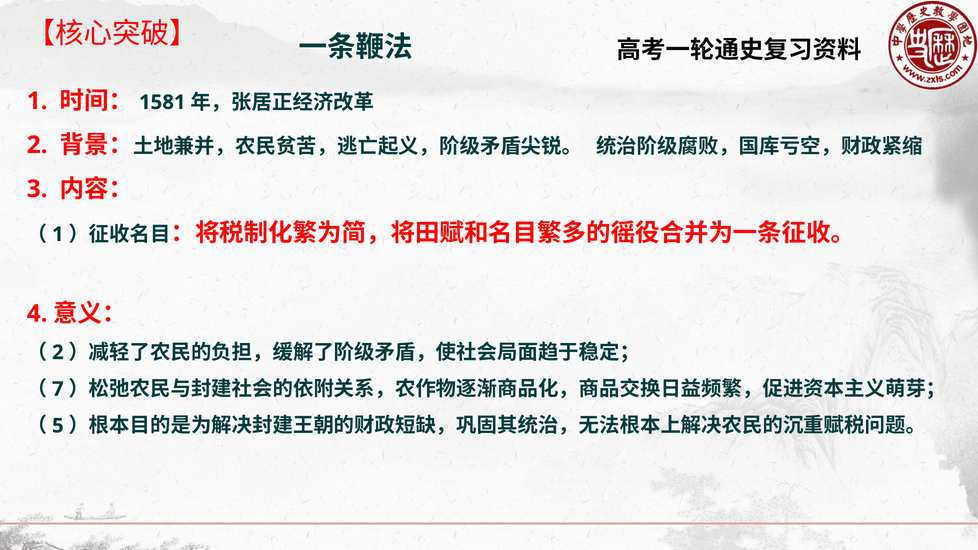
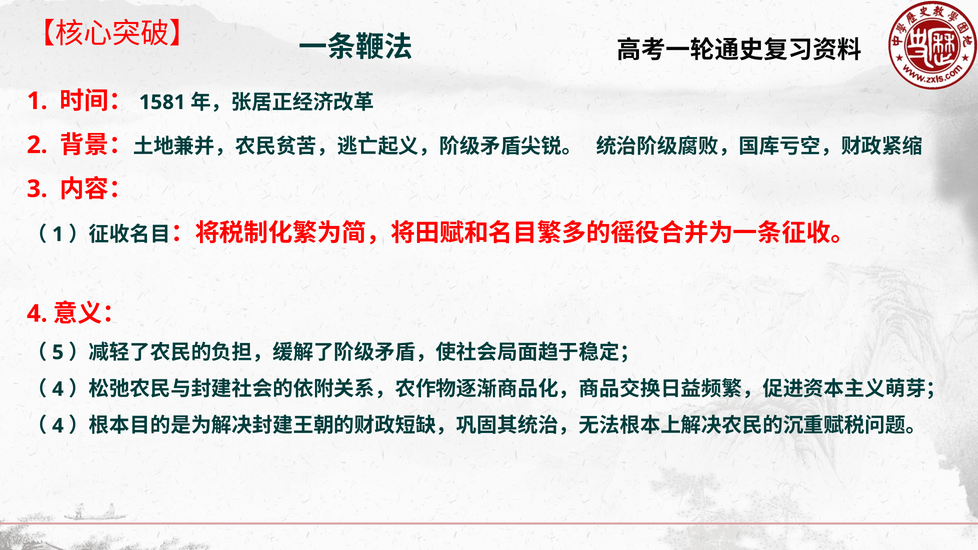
2 at (58, 353): 2 -> 5
7 at (58, 389): 7 -> 4
5 at (58, 426): 5 -> 4
